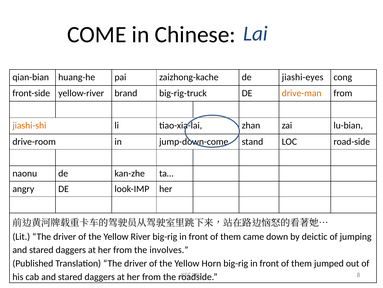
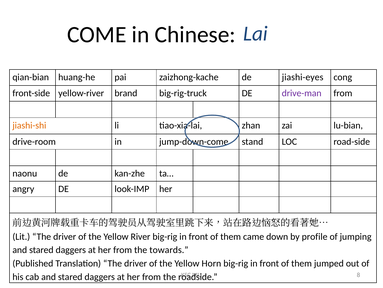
drive-man colour: orange -> purple
deictic: deictic -> profile
involves: involves -> towards
